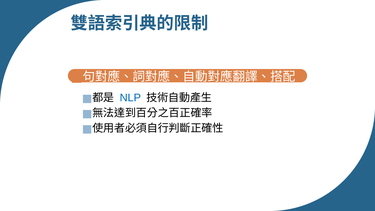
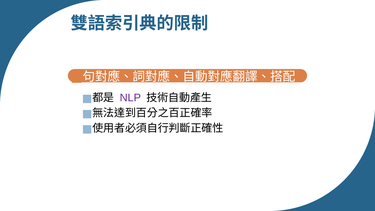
NLP colour: blue -> purple
